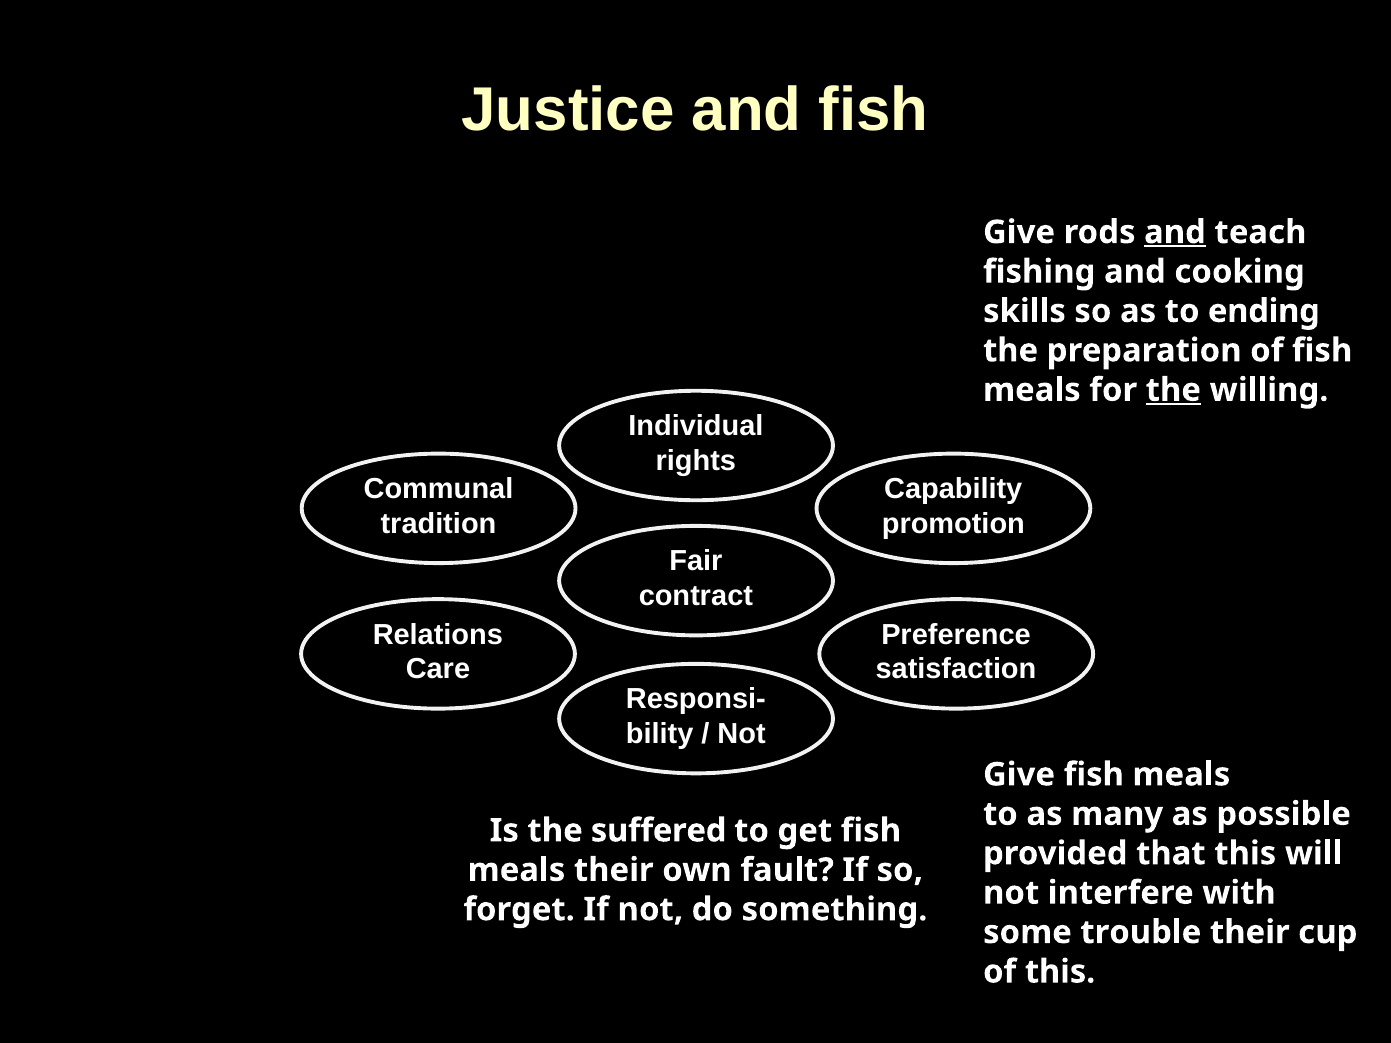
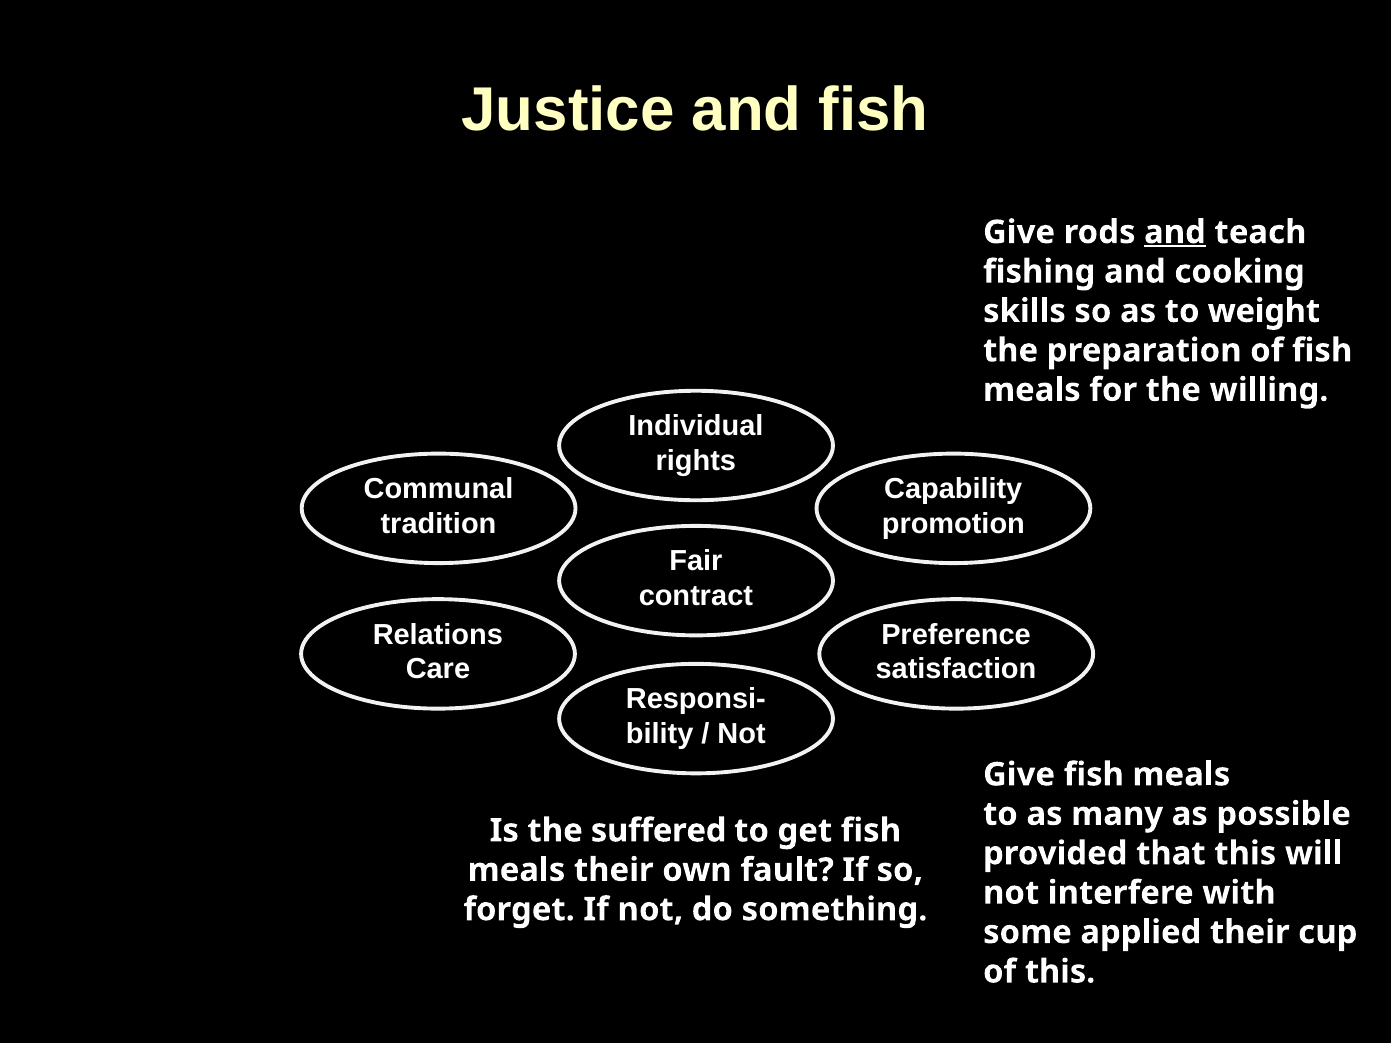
ending: ending -> weight
the at (1173, 390) underline: present -> none
trouble: trouble -> applied
